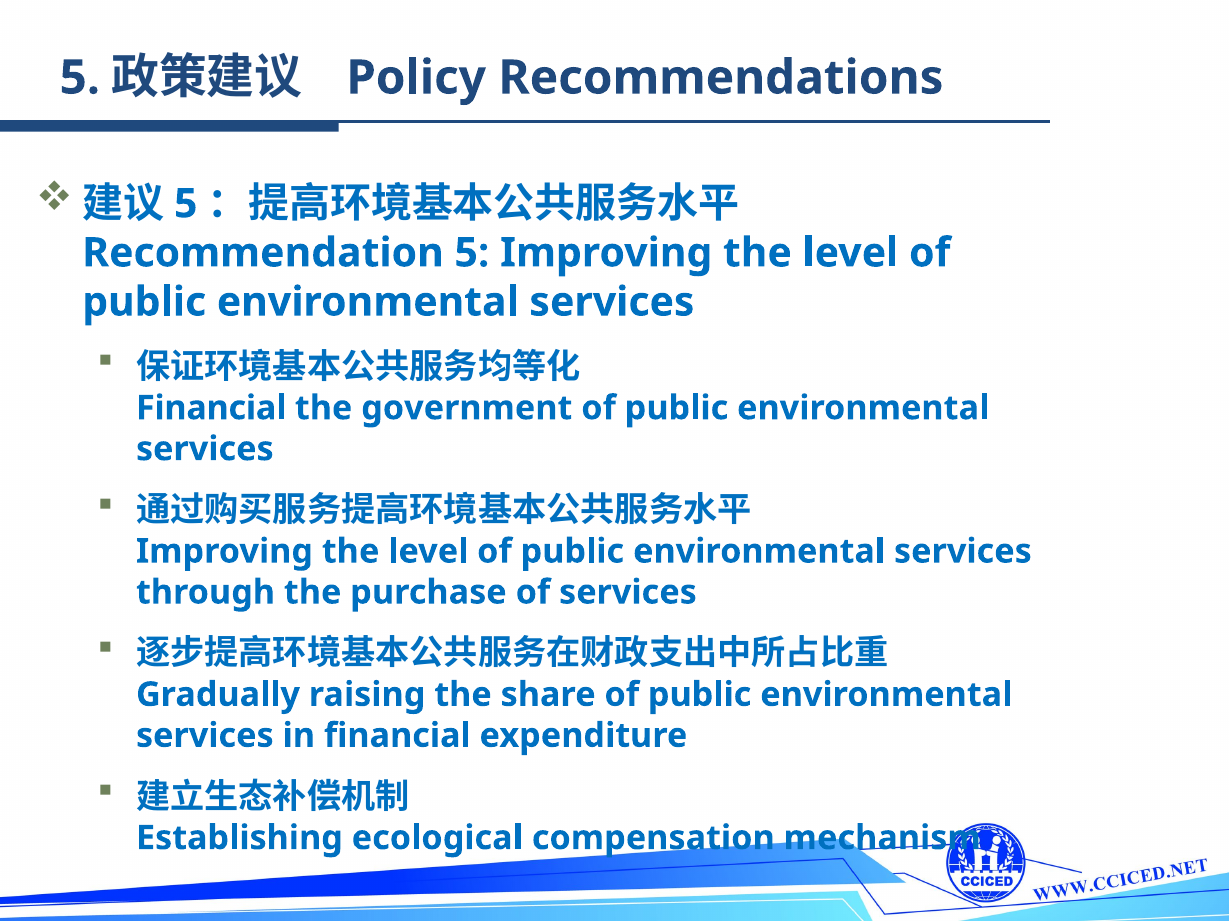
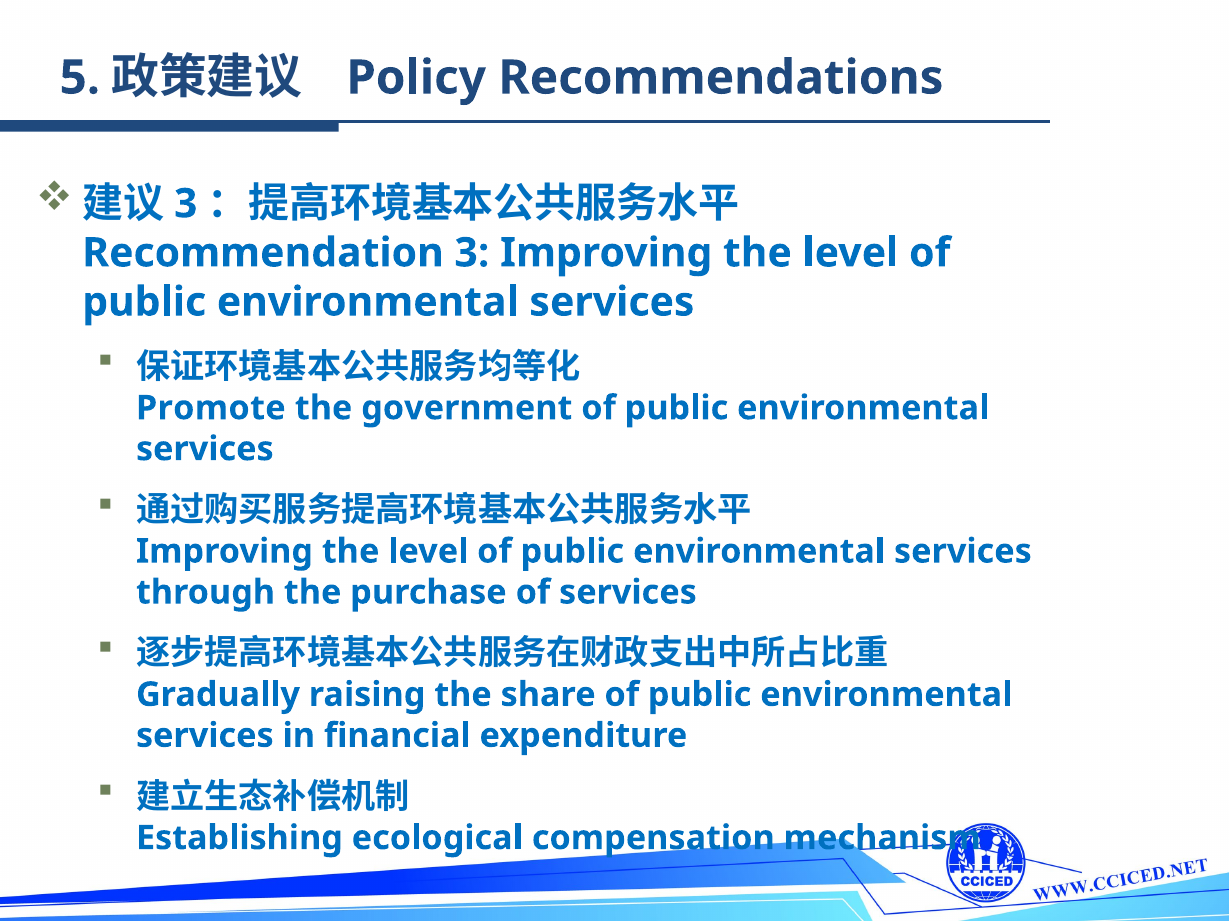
5 at (186, 204): 5 -> 3
Recommendation 5: 5 -> 3
Financial at (211, 408): Financial -> Promote
